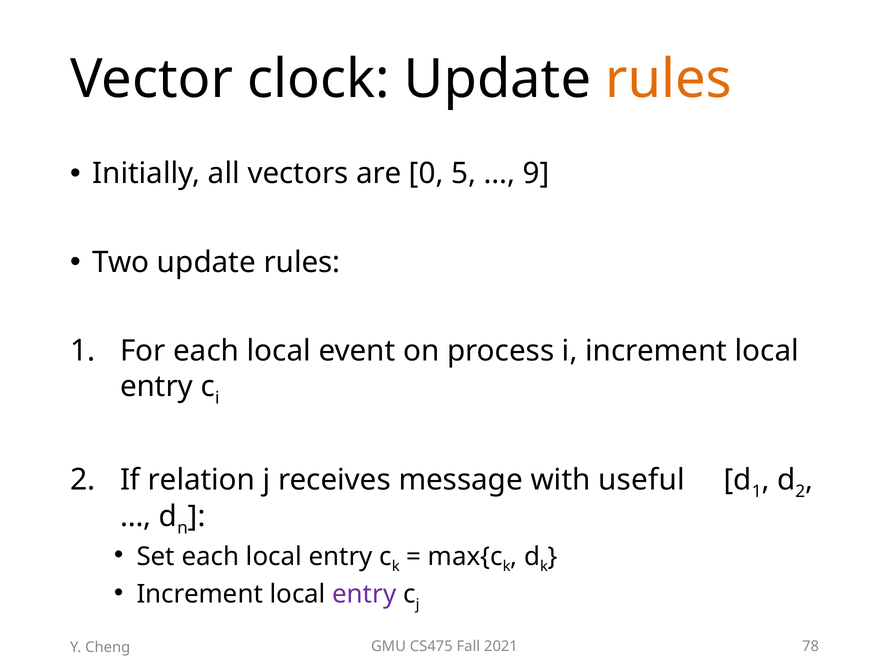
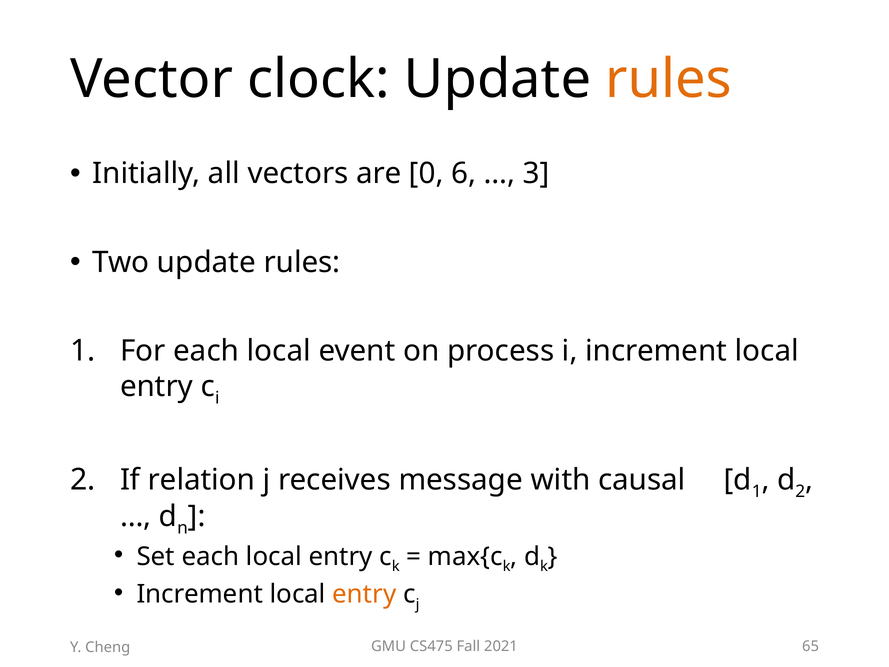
5: 5 -> 6
9: 9 -> 3
useful: useful -> causal
entry at (364, 594) colour: purple -> orange
78: 78 -> 65
